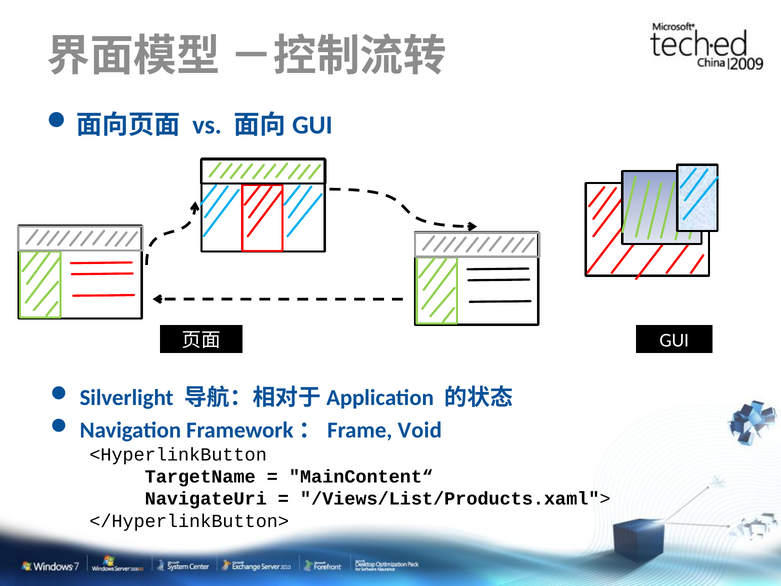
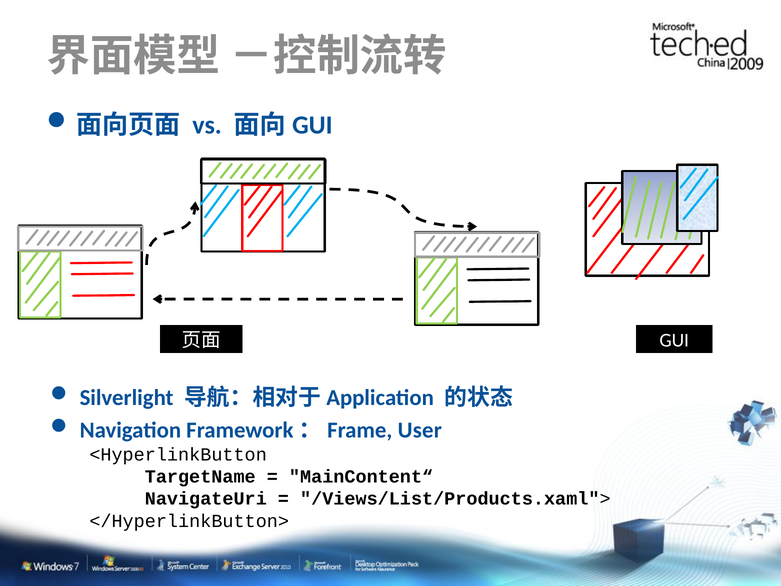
Void: Void -> User
